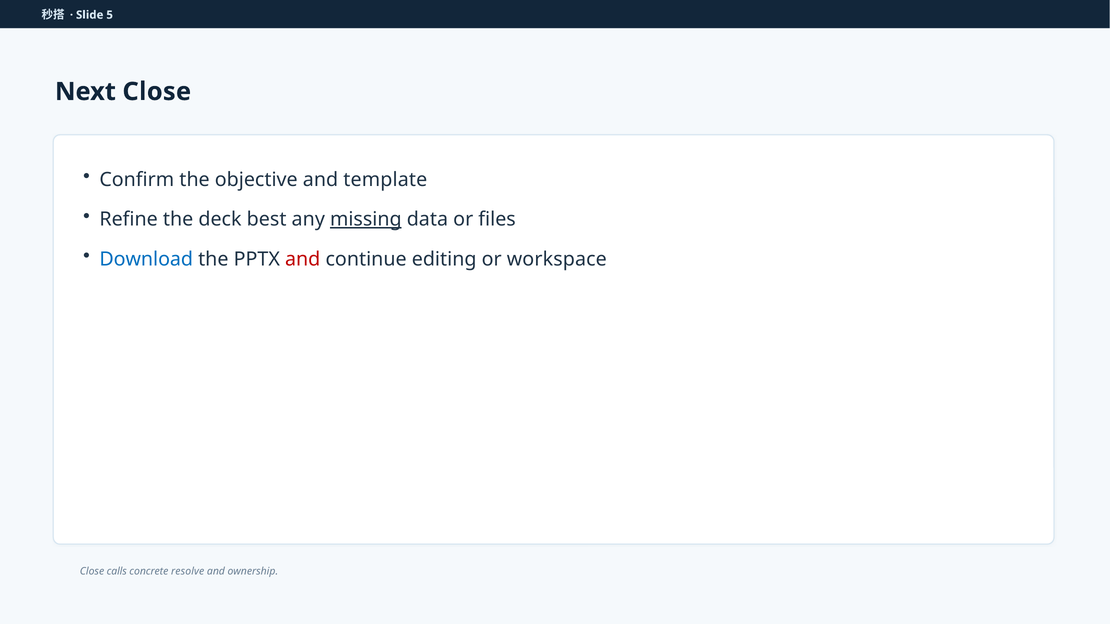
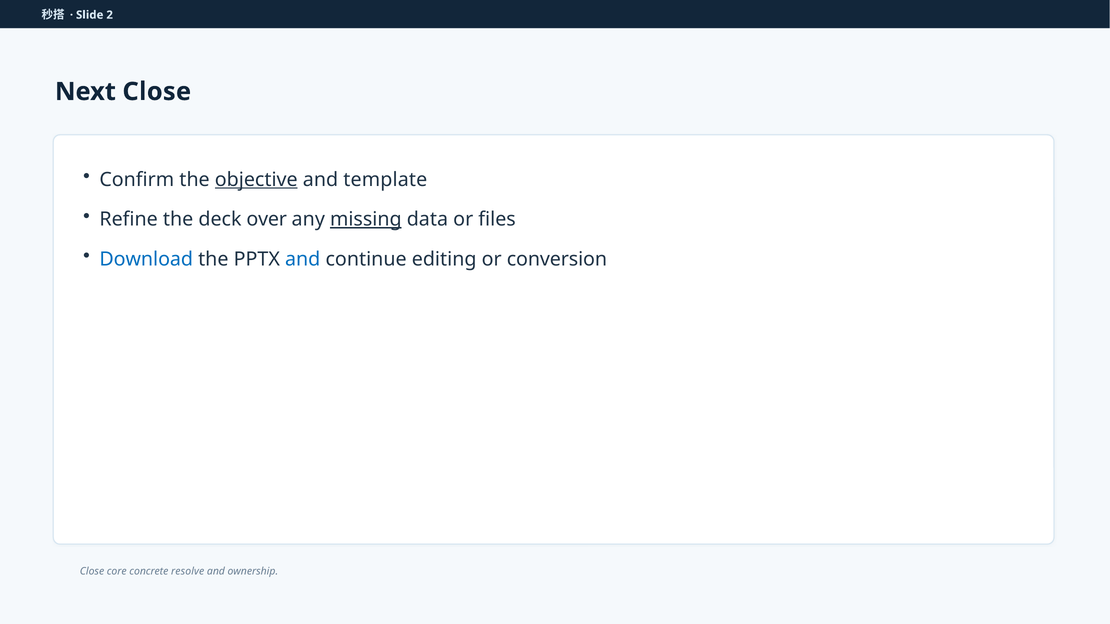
5: 5 -> 2
objective underline: none -> present
best: best -> over
and at (303, 259) colour: red -> blue
workspace: workspace -> conversion
calls: calls -> core
